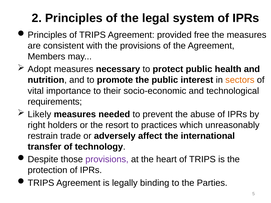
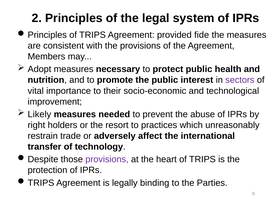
free: free -> fide
sectors colour: orange -> purple
requirements: requirements -> improvement
